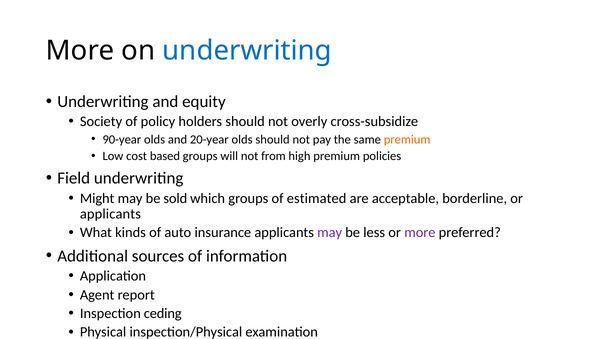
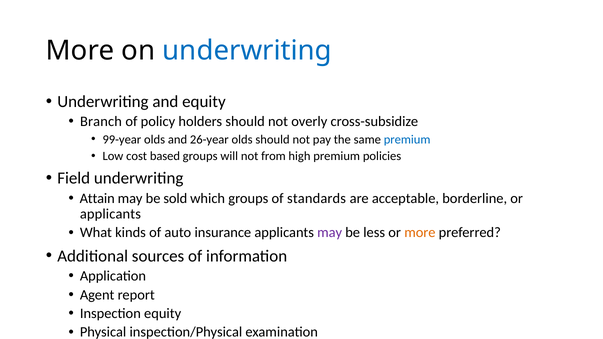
Society: Society -> Branch
90-year: 90-year -> 99-year
20-year: 20-year -> 26-year
premium at (407, 139) colour: orange -> blue
Might: Might -> Attain
estimated: estimated -> standards
more at (420, 233) colour: purple -> orange
Inspection ceding: ceding -> equity
